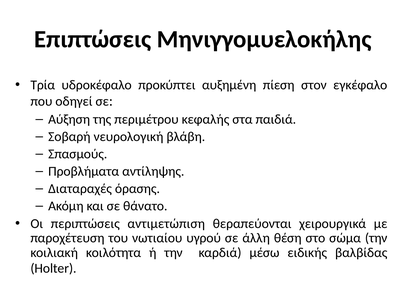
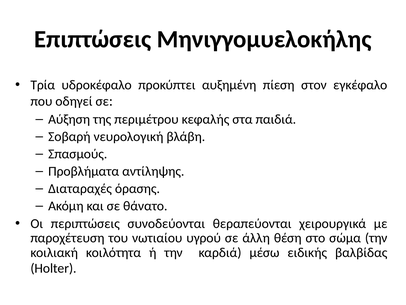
αντιμετώπιση: αντιμετώπιση -> συνοδεύονται
